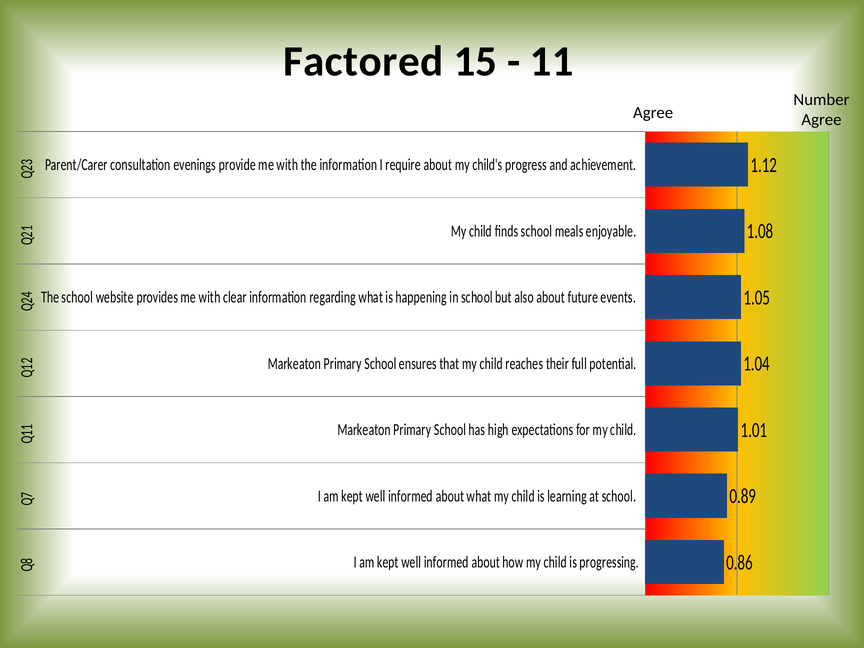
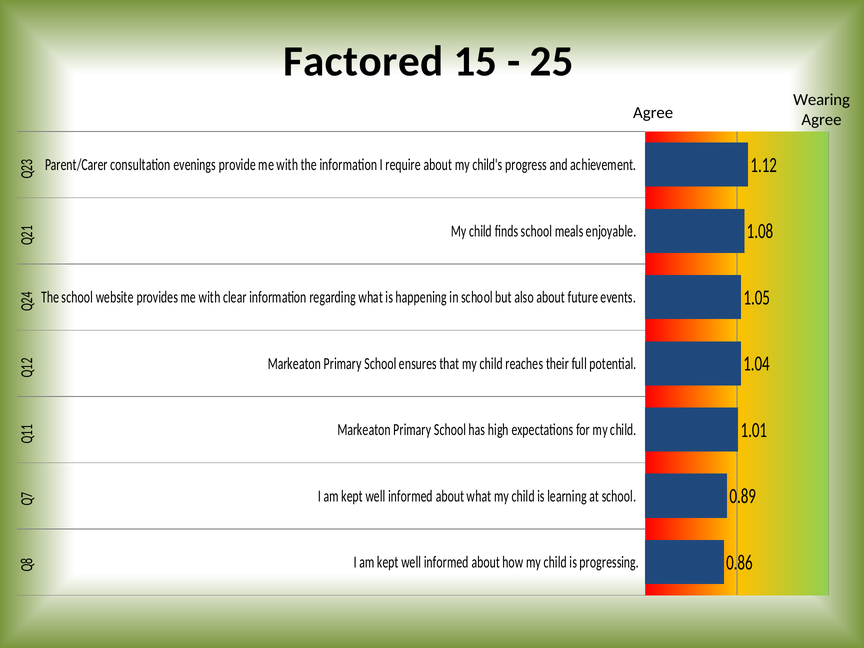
11: 11 -> 25
Number: Number -> Wearing
